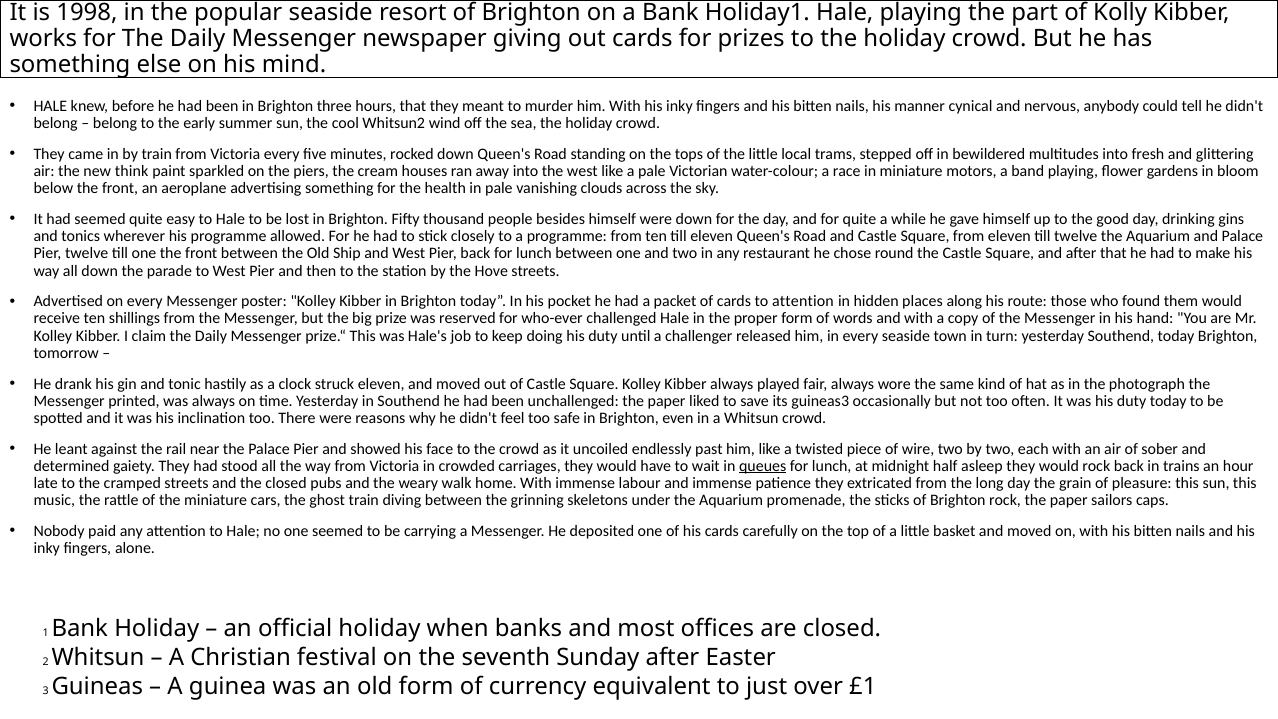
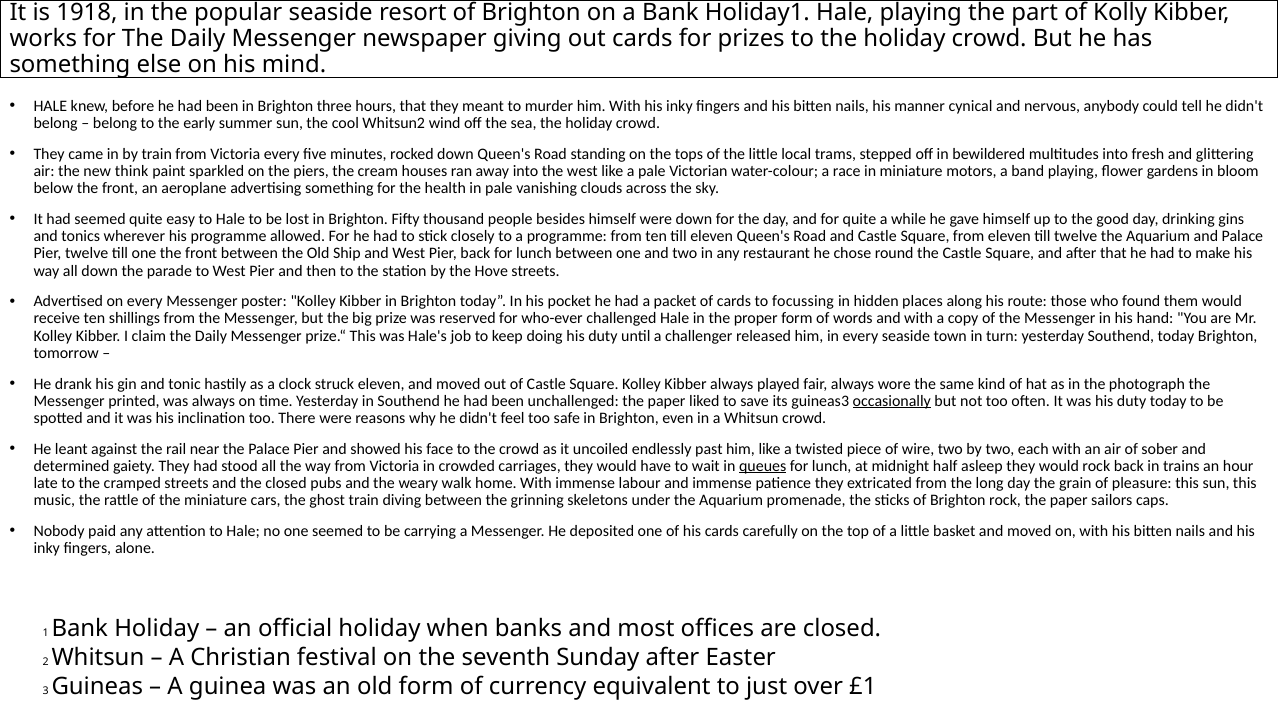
1998: 1998 -> 1918
to attention: attention -> focussing
occasionally underline: none -> present
